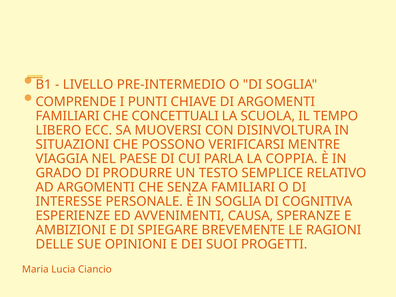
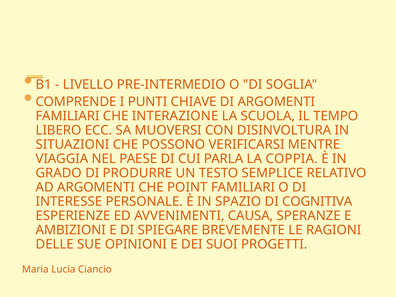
CONCETTUALI: CONCETTUALI -> INTERAZIONE
SENZA: SENZA -> POINT
IN SOGLIA: SOGLIA -> SPAZIO
